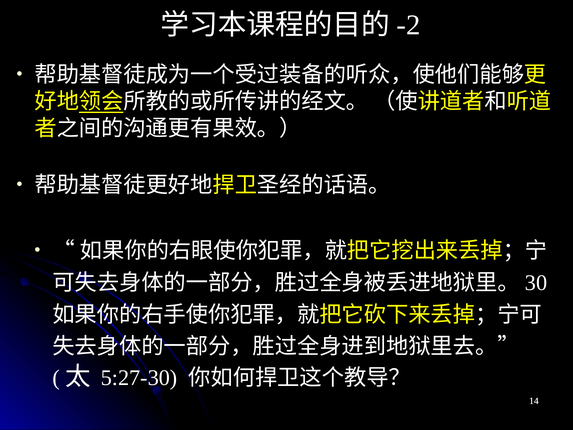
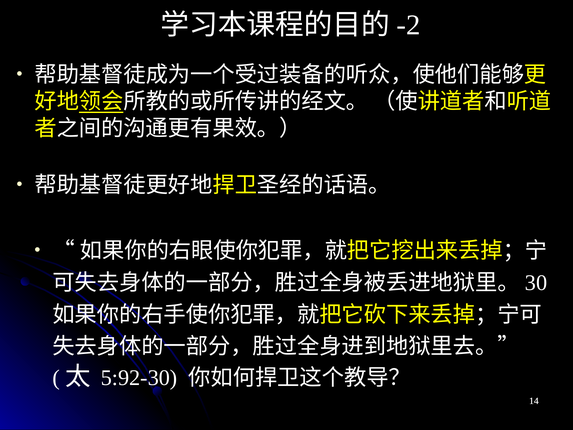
5:27-30: 5:27-30 -> 5:92-30
